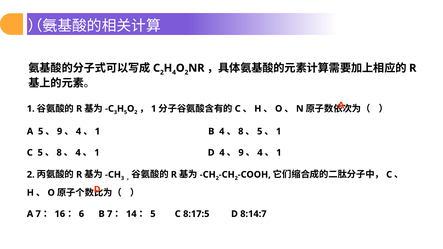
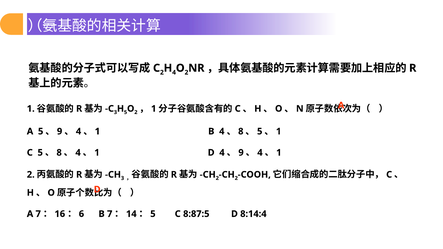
8:17:5: 8:17:5 -> 8:87:5
8:14:7: 8:14:7 -> 8:14:4
